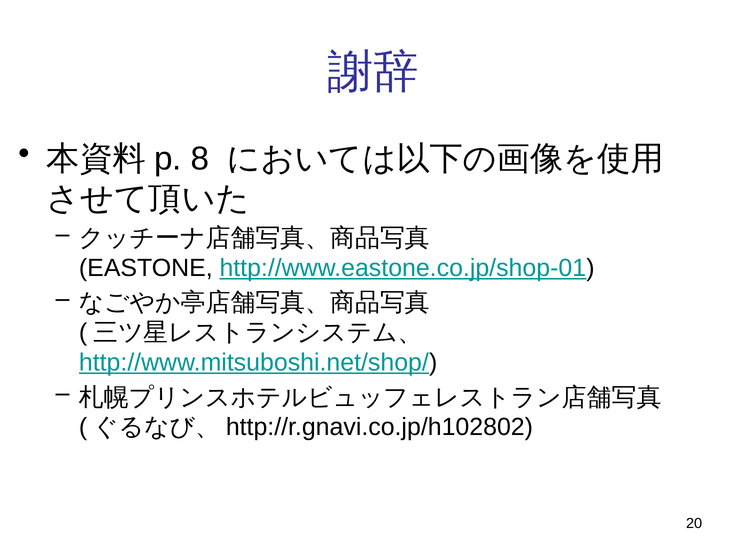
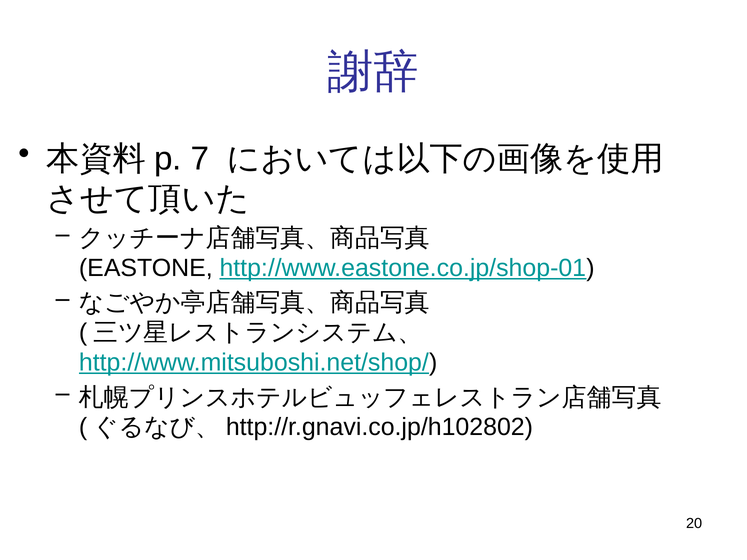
8: 8 -> 7
